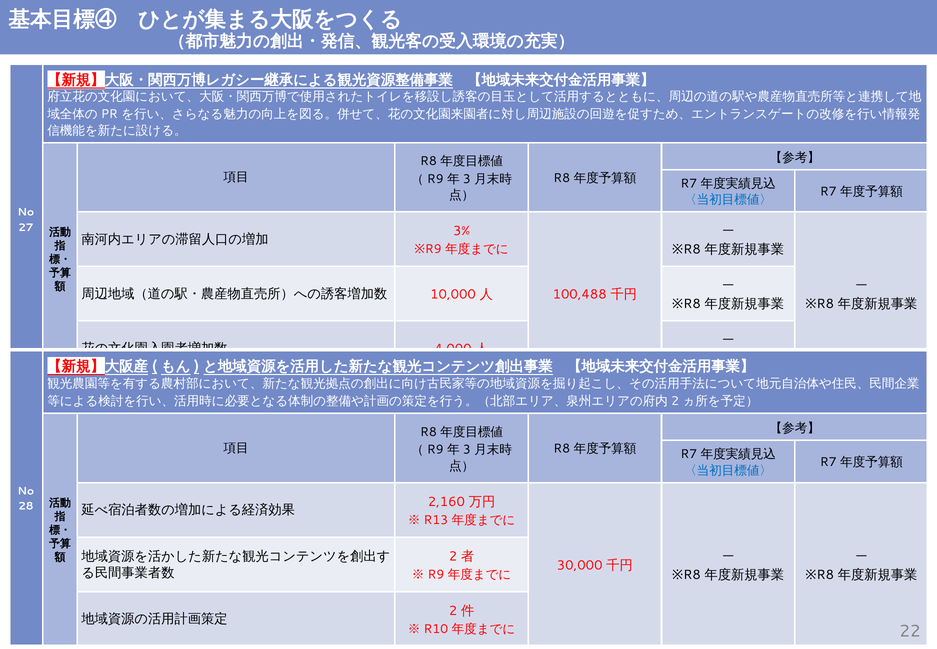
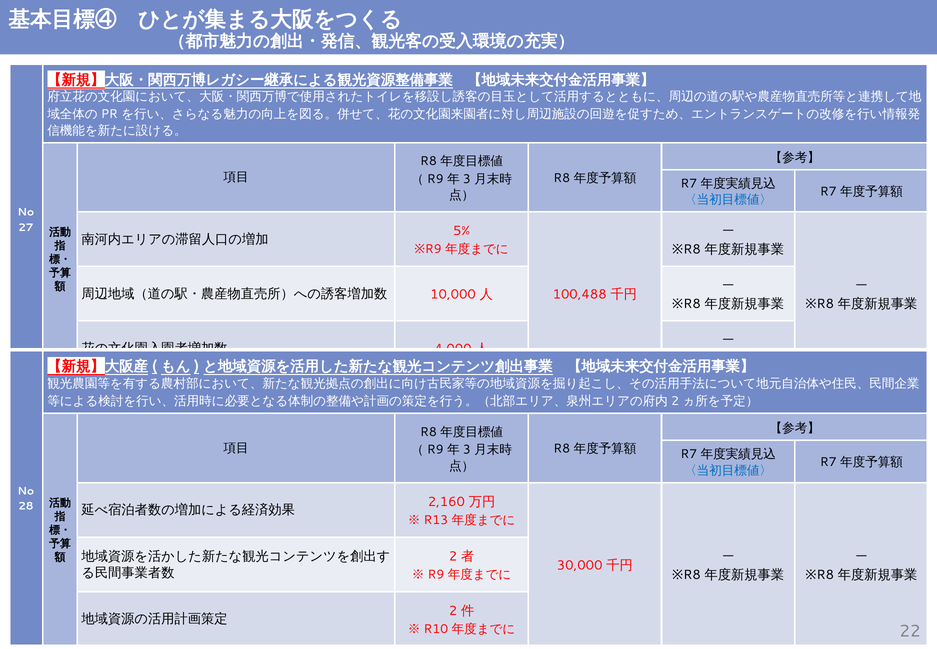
3%: 3% -> 5%
